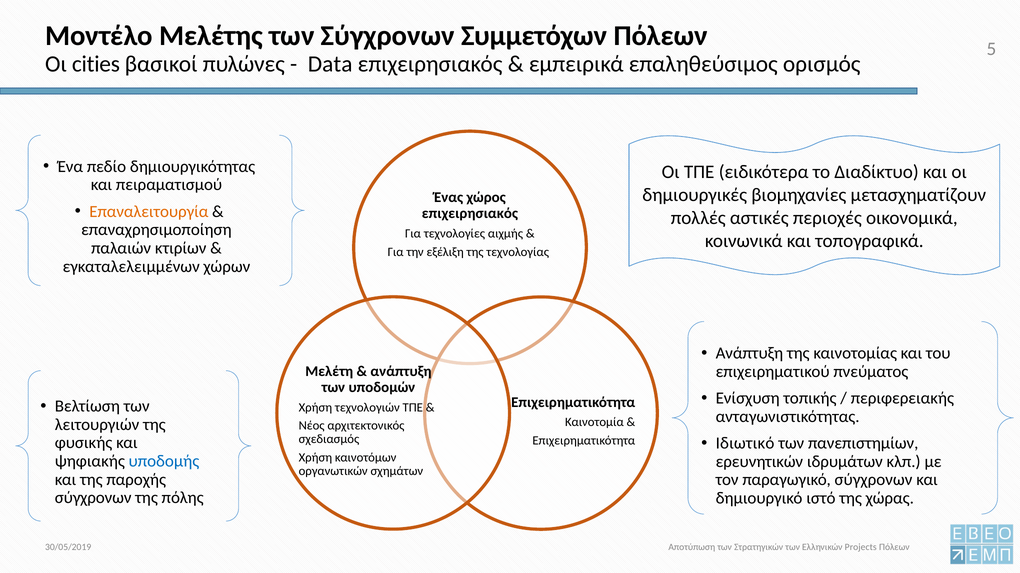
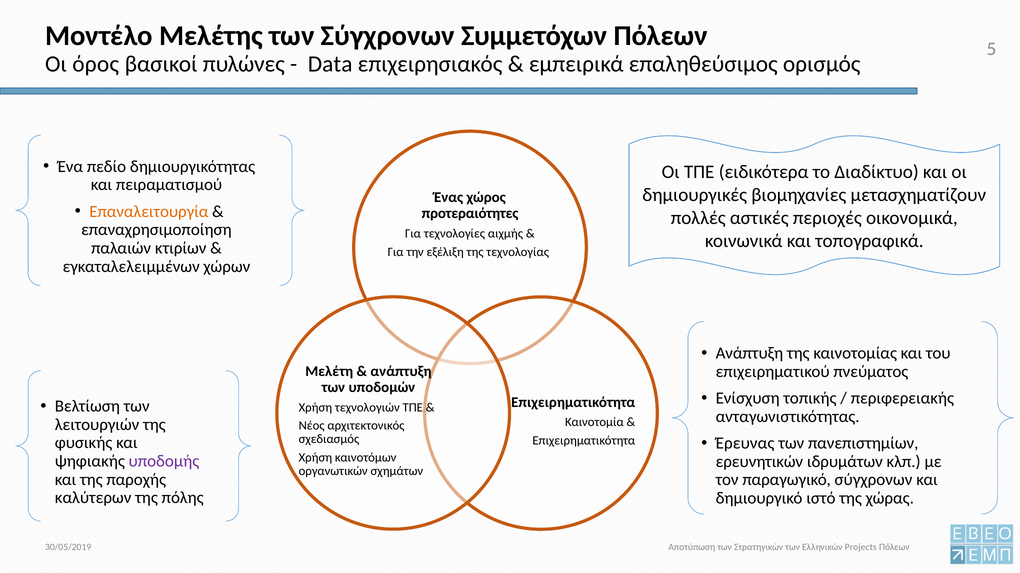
cities: cities -> όρος
επιχειρησιακός at (470, 214): επιχειρησιακός -> προτεραιότητες
Ιδιωτικό: Ιδιωτικό -> Έρευνας
υποδομής colour: blue -> purple
σύγχρονων at (93, 498): σύγχρονων -> καλύτερων
